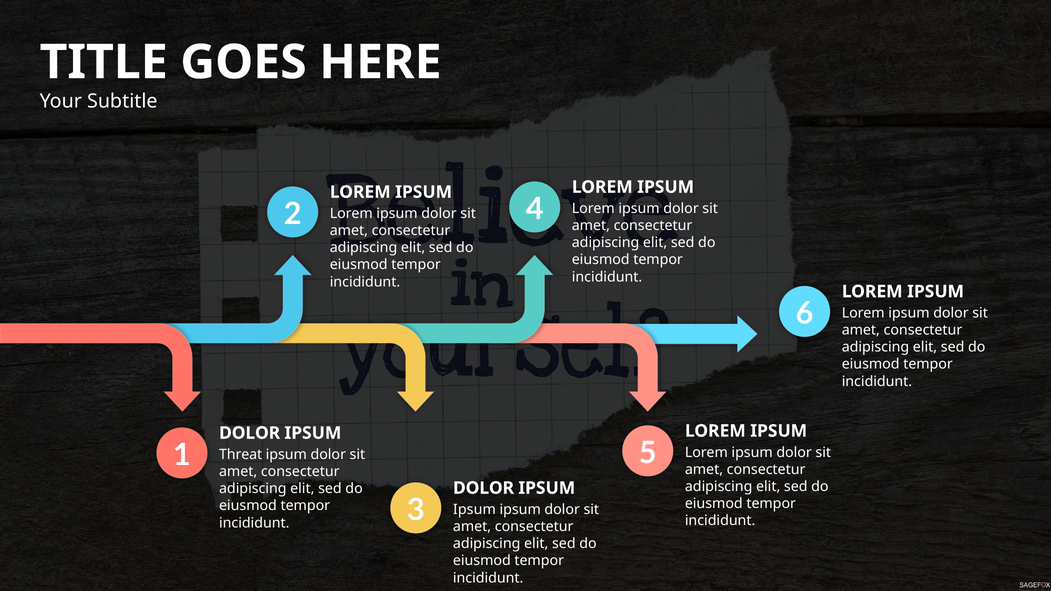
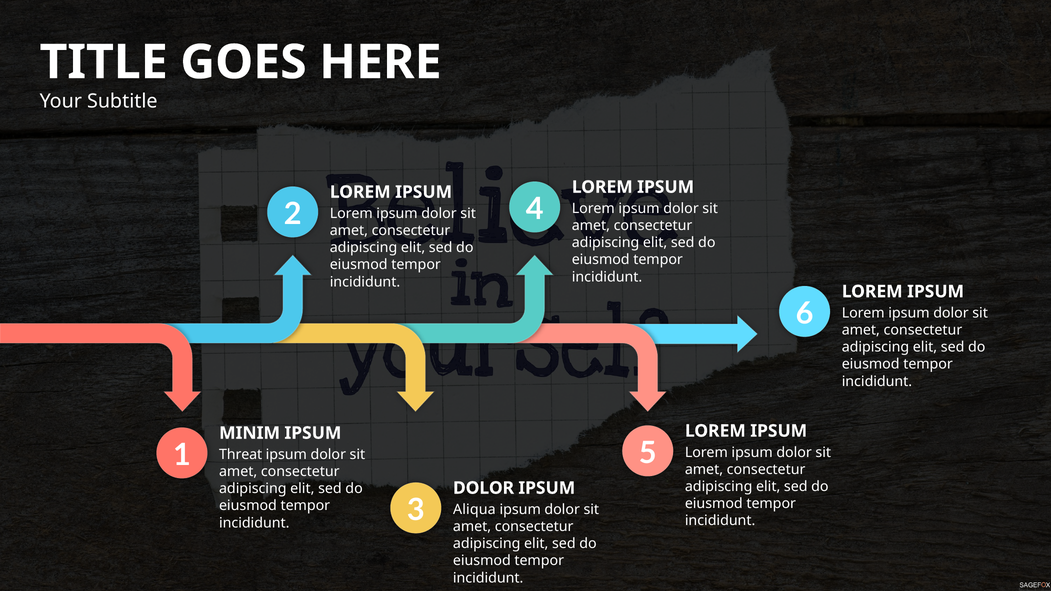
DOLOR at (250, 433): DOLOR -> MINIM
Ipsum at (474, 510): Ipsum -> Aliqua
